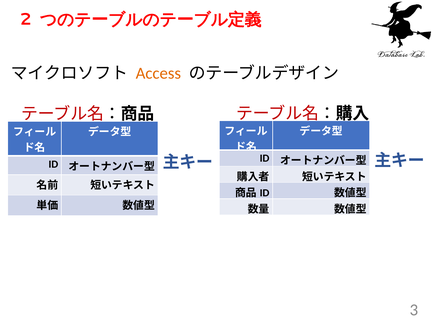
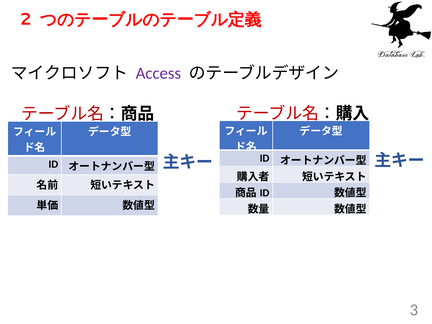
Access colour: orange -> purple
